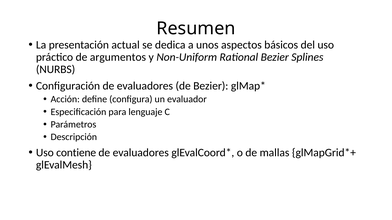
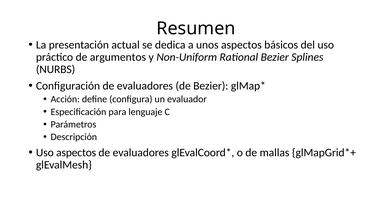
Uso contiene: contiene -> aspectos
